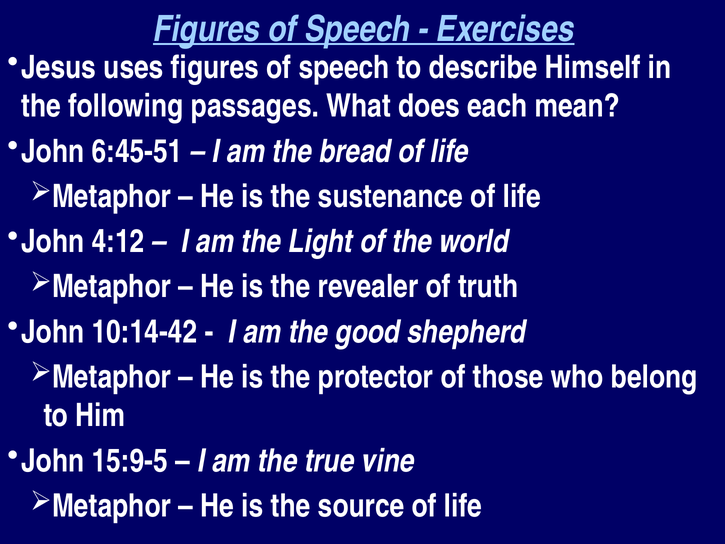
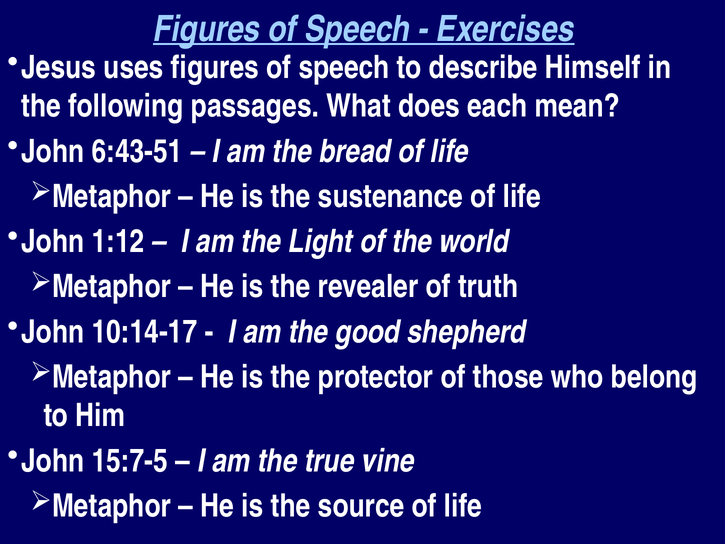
6:45-51: 6:45-51 -> 6:43-51
4:12: 4:12 -> 1:12
10:14-42: 10:14-42 -> 10:14-17
15:9-5: 15:9-5 -> 15:7-5
